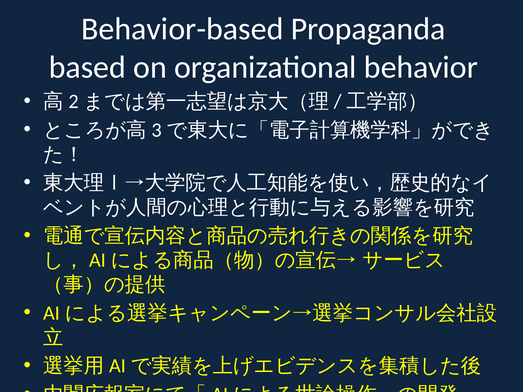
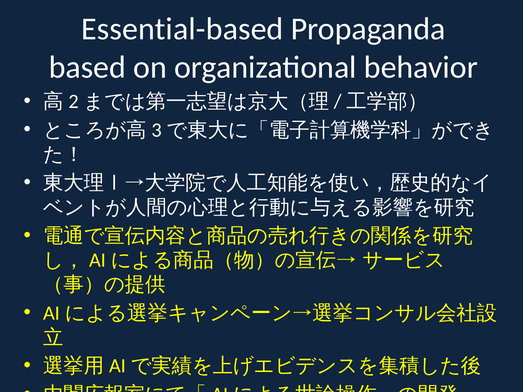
Behavior-based: Behavior-based -> Essential-based
